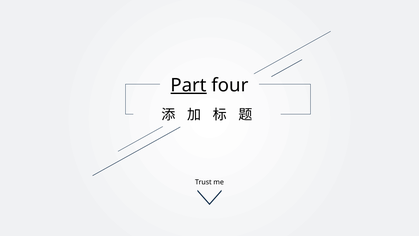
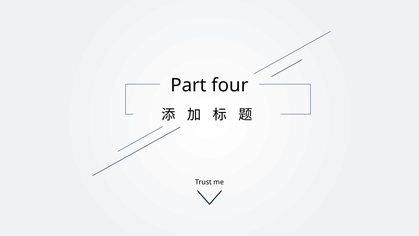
Part underline: present -> none
